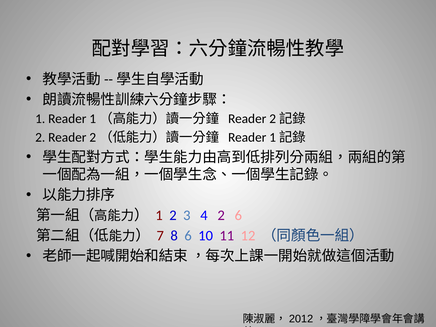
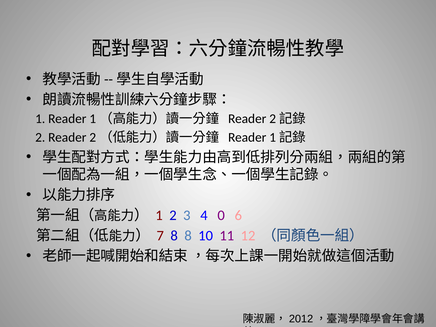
4 2: 2 -> 0
8 6: 6 -> 8
